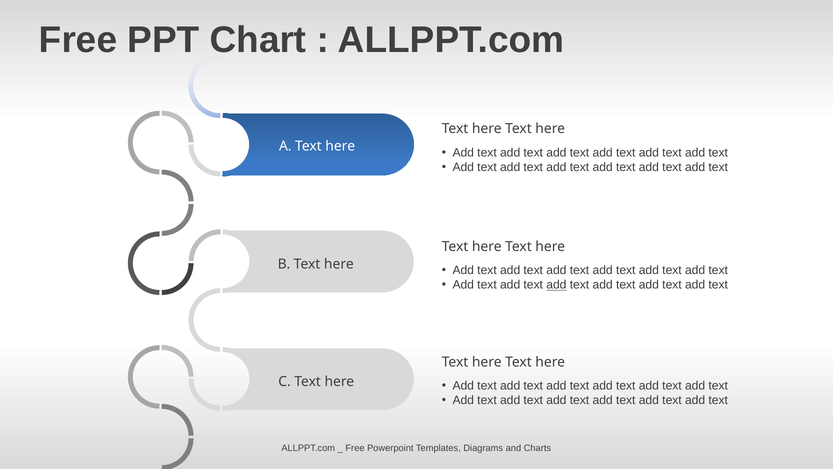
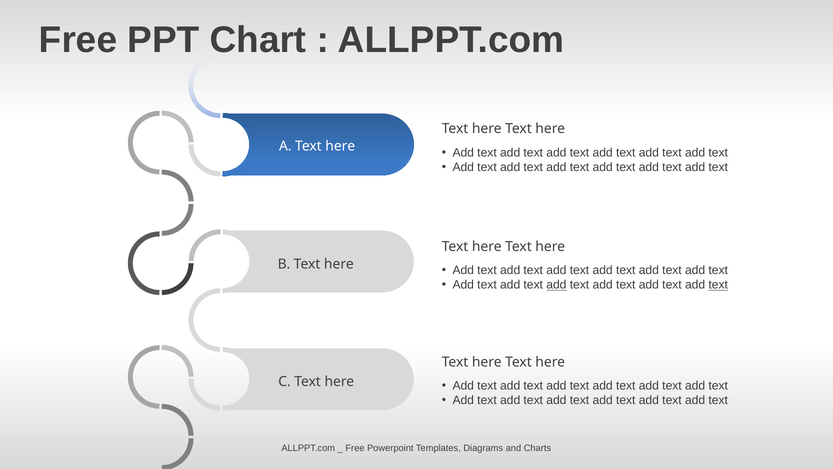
text at (718, 285) underline: none -> present
